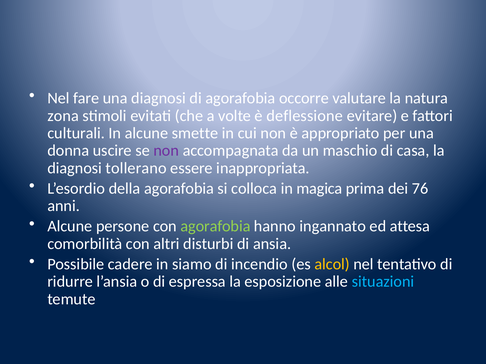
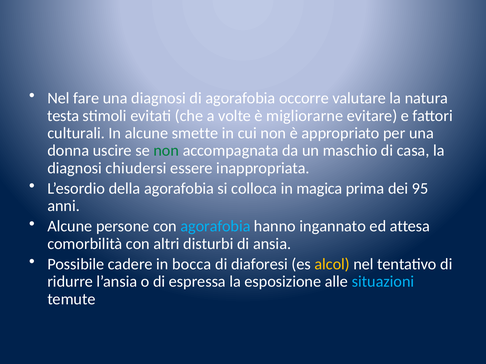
zona: zona -> testa
deflessione: deflessione -> migliorarne
non at (166, 151) colour: purple -> green
tollerano: tollerano -> chiudersi
76: 76 -> 95
agorafobia at (215, 227) colour: light green -> light blue
siamo: siamo -> bocca
incendio: incendio -> diaforesi
